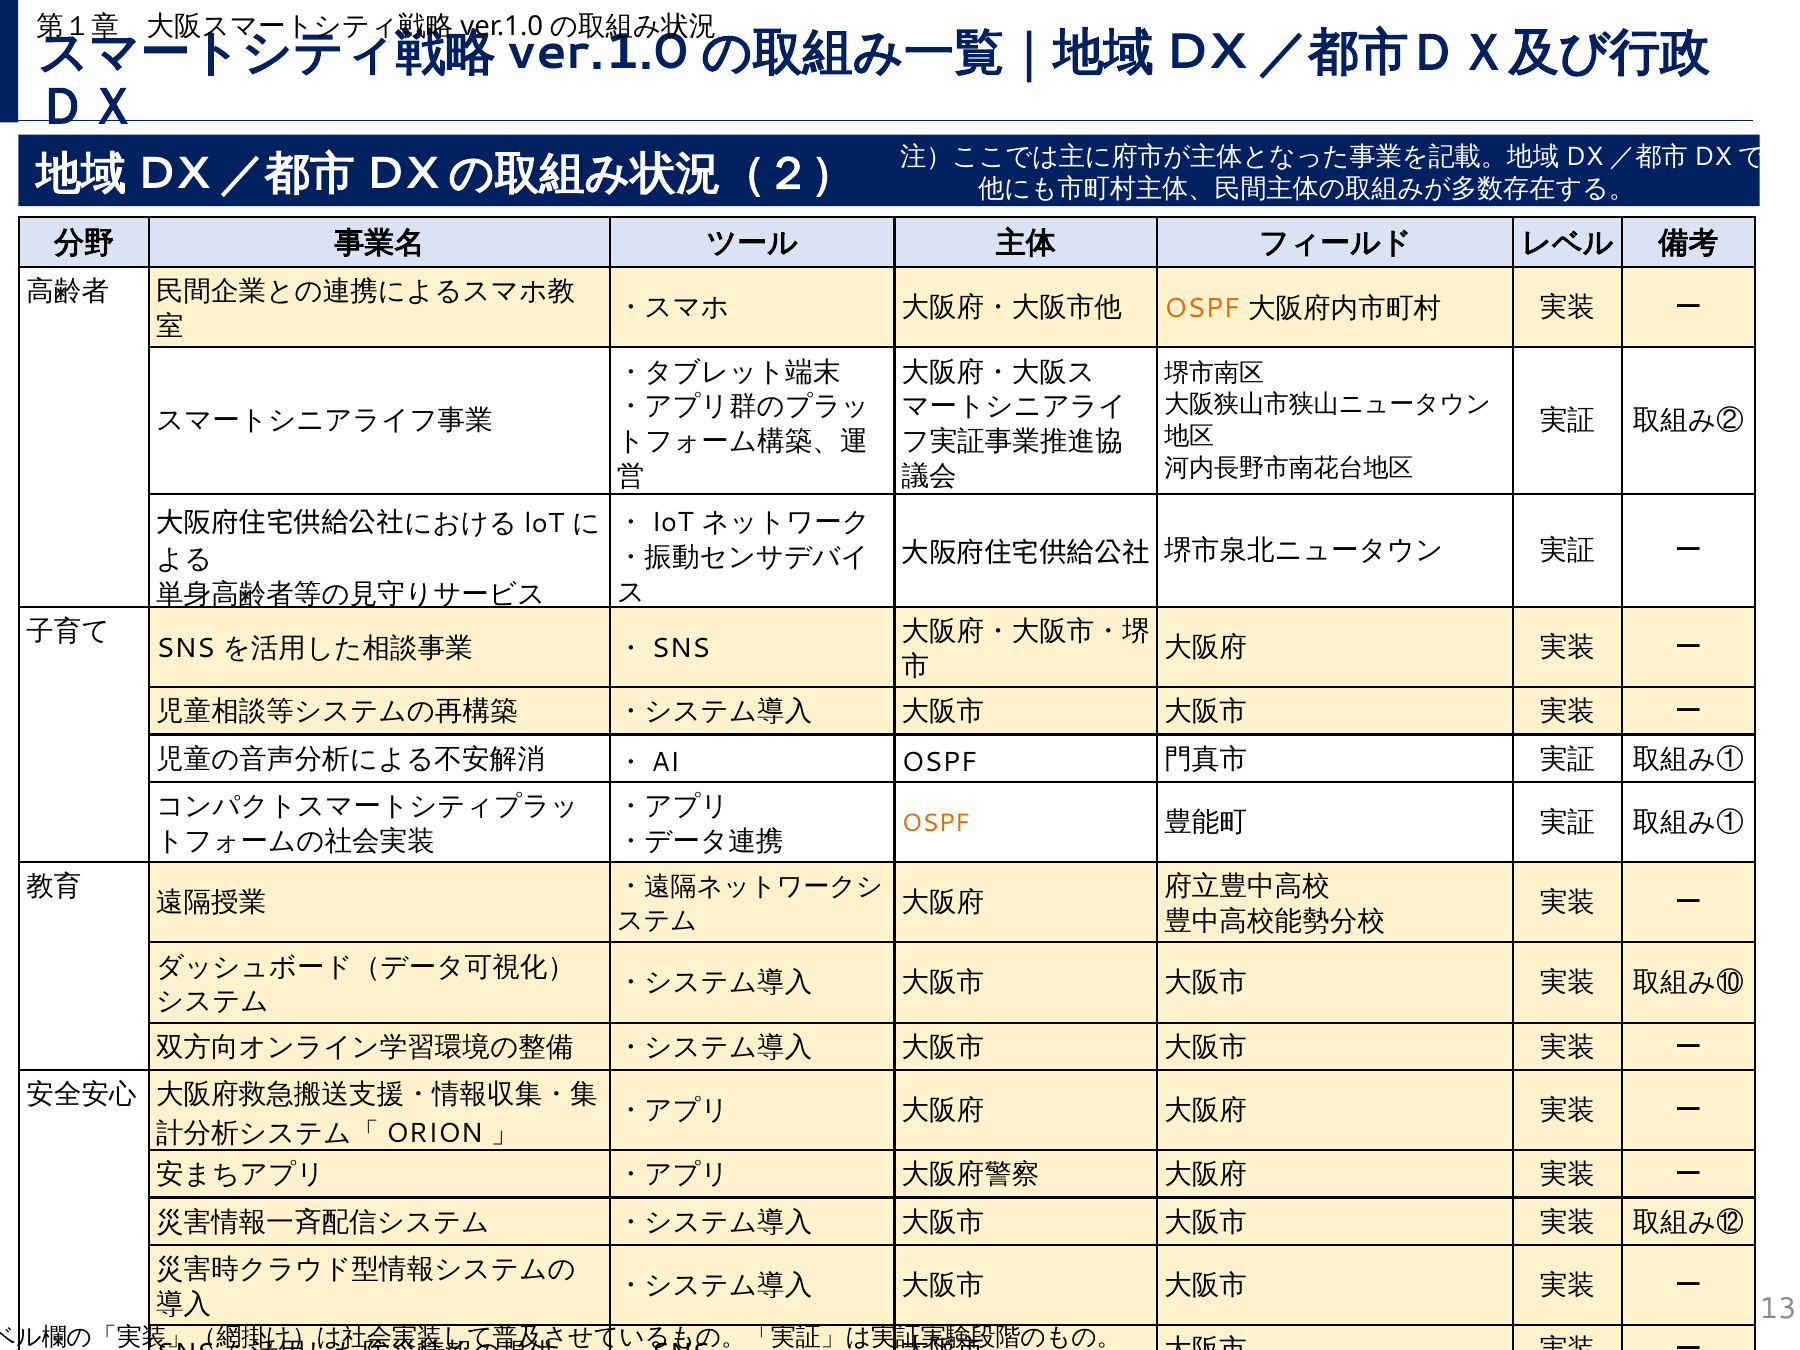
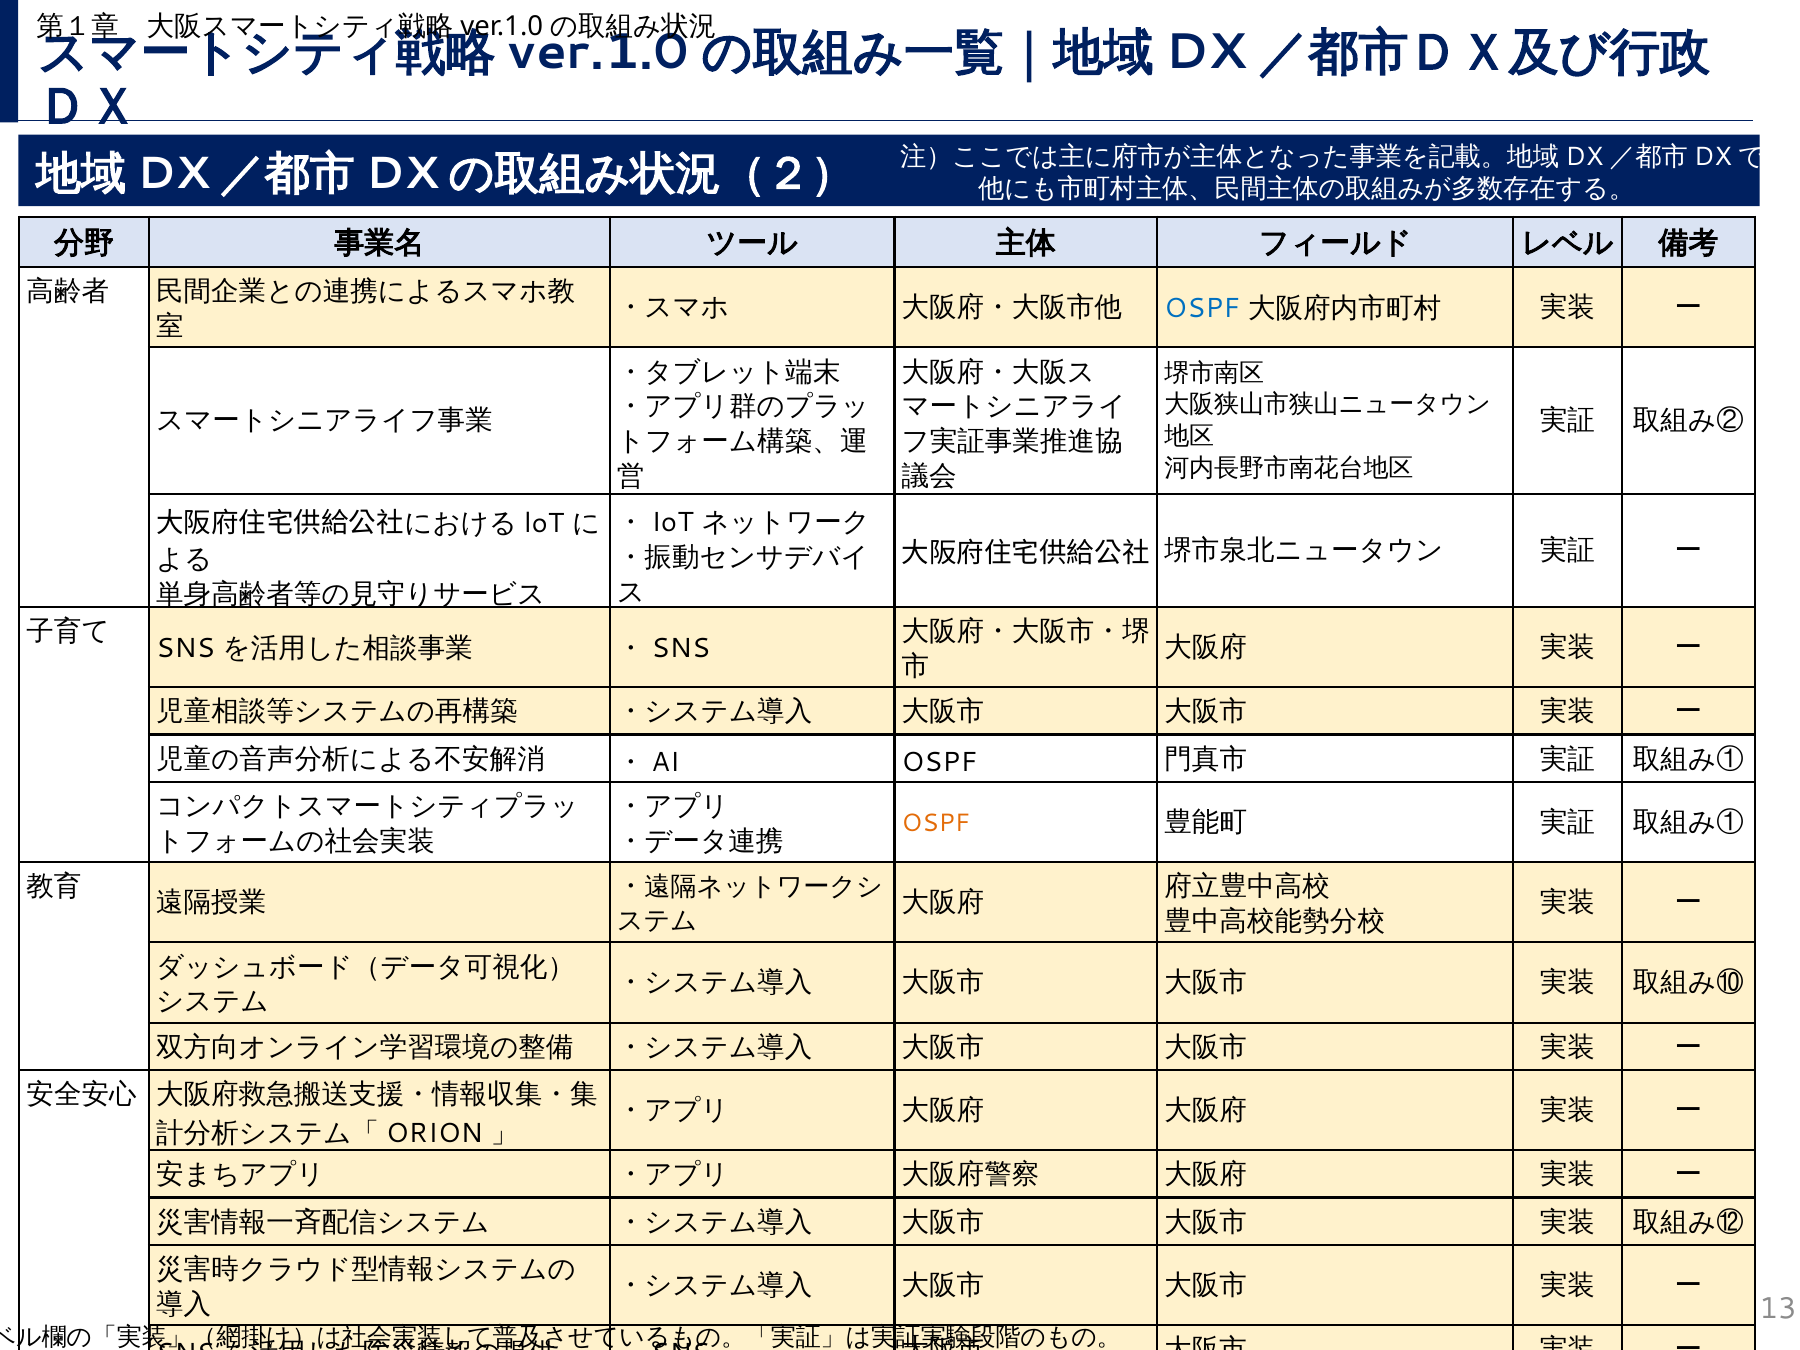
OSPF at (1202, 309) colour: orange -> blue
